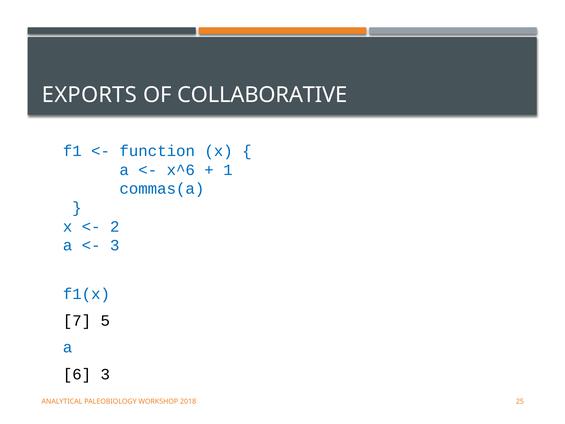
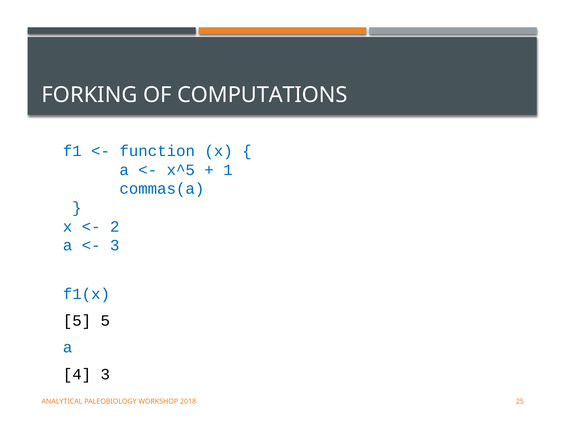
EXPORTS: EXPORTS -> FORKING
COLLABORATIVE: COLLABORATIVE -> COMPUTATIONS
x^6: x^6 -> x^5
7 at (77, 321): 7 -> 5
6: 6 -> 4
